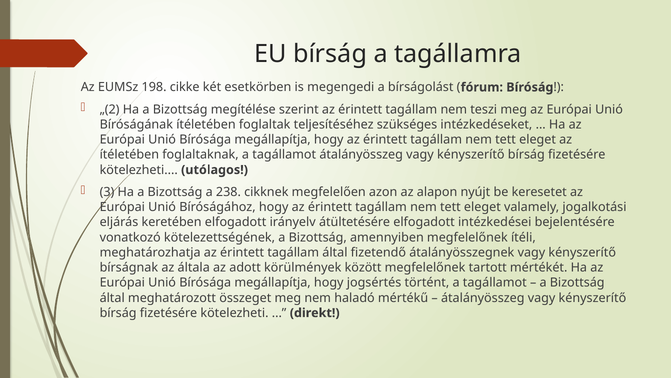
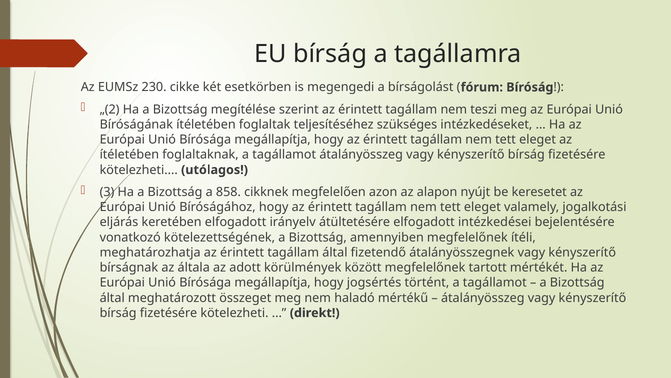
198: 198 -> 230
238: 238 -> 858
